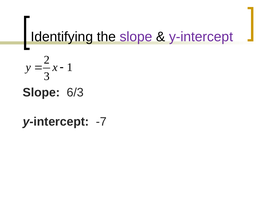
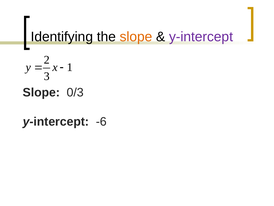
slope at (136, 37) colour: purple -> orange
6/3: 6/3 -> 0/3
-7: -7 -> -6
